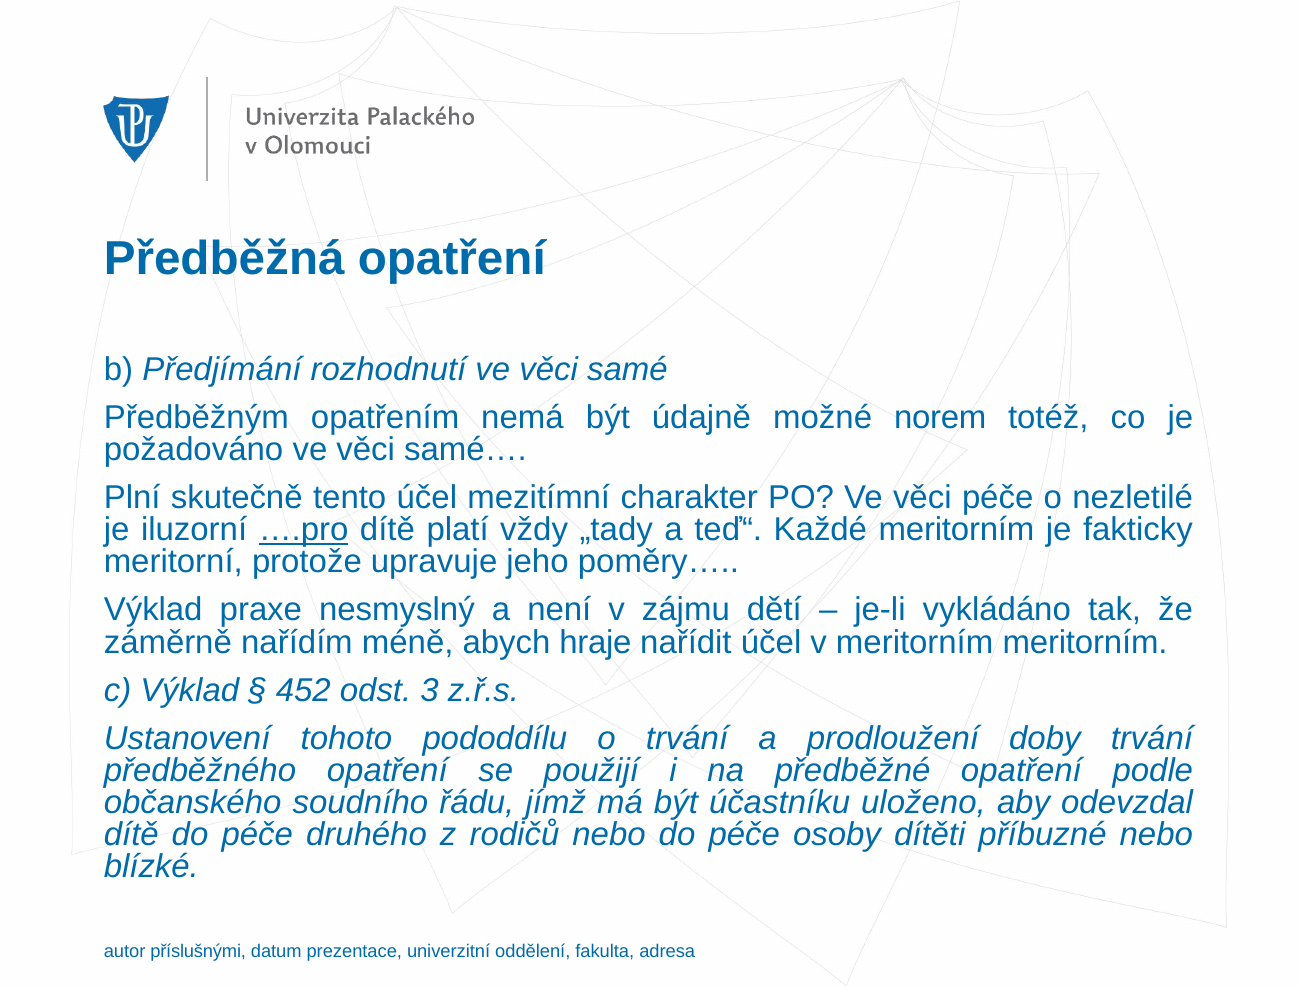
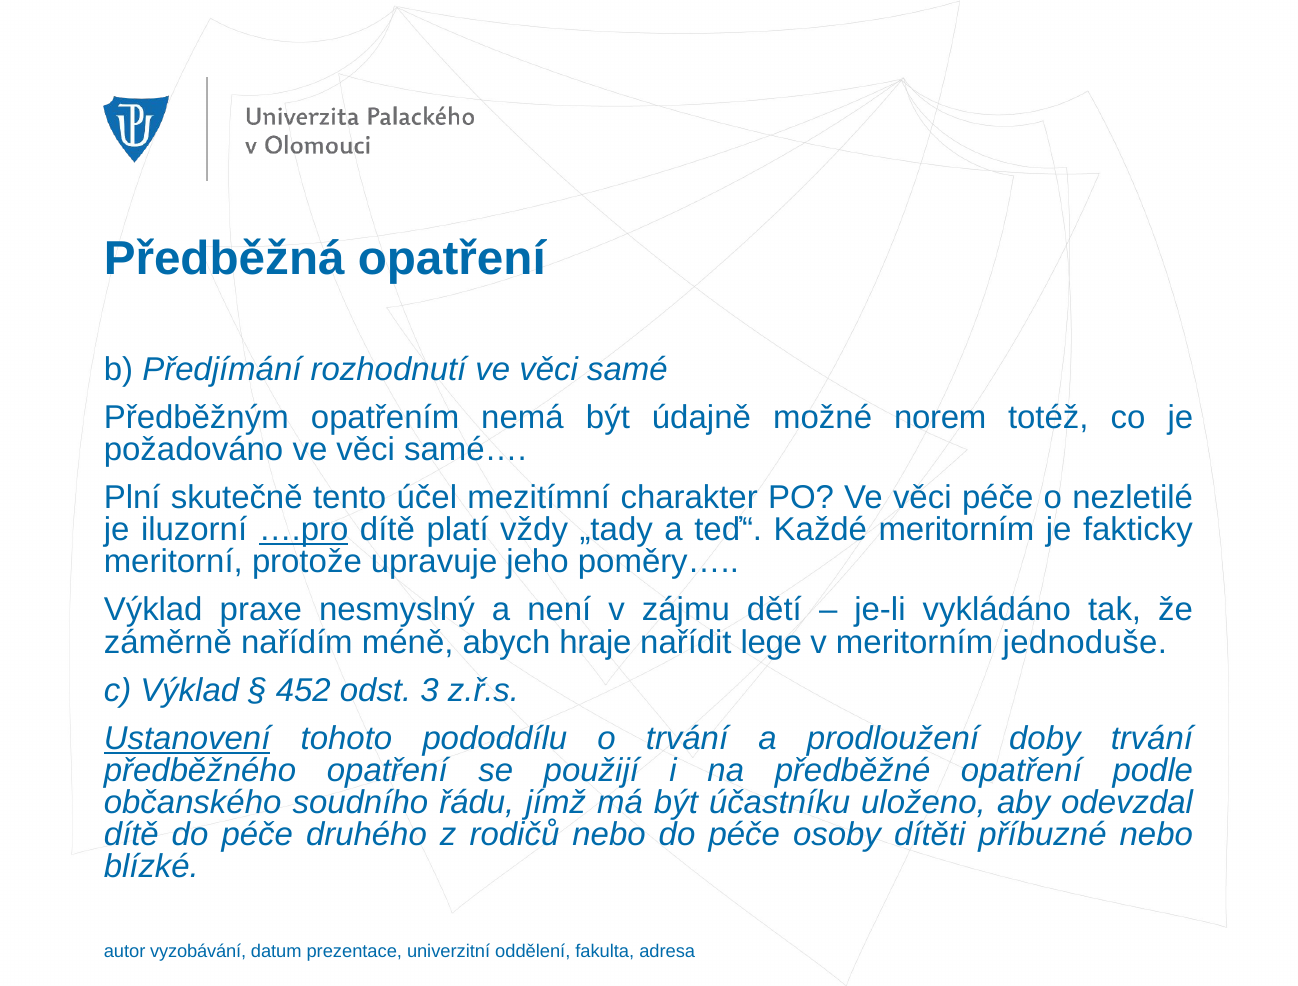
nařídit účel: účel -> lege
meritorním meritorním: meritorním -> jednoduše
Ustanovení underline: none -> present
příslušnými: příslušnými -> vyzobávání
